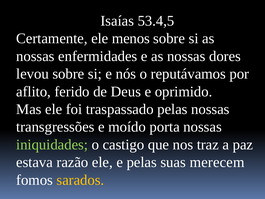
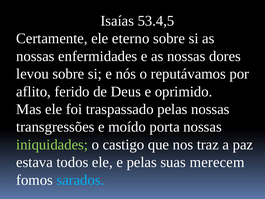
menos: menos -> eterno
razão: razão -> todos
sarados colour: yellow -> light blue
